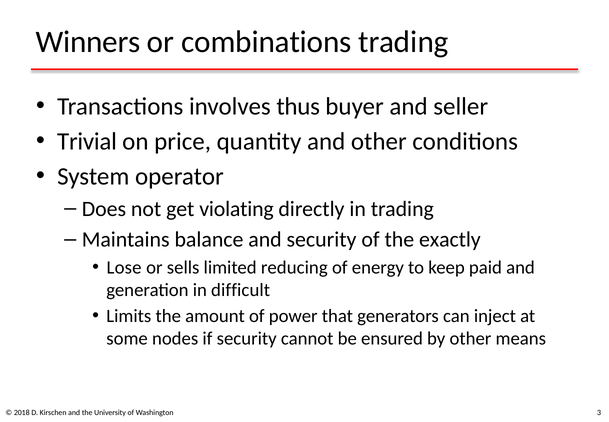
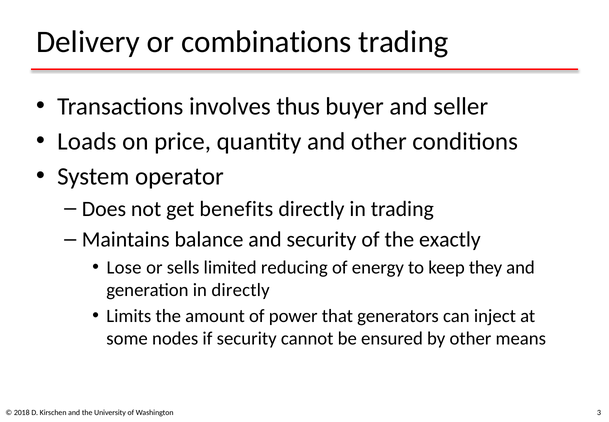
Winners: Winners -> Delivery
Trivial: Trivial -> Loads
violating: violating -> benefits
paid: paid -> they
in difficult: difficult -> directly
